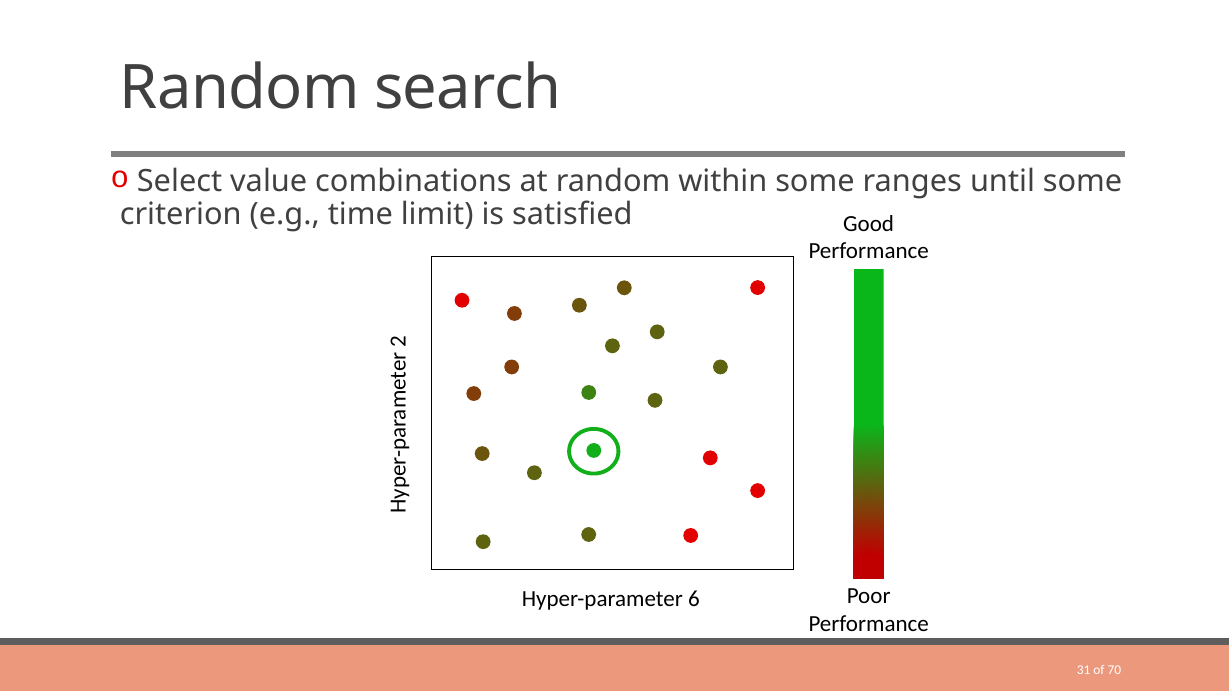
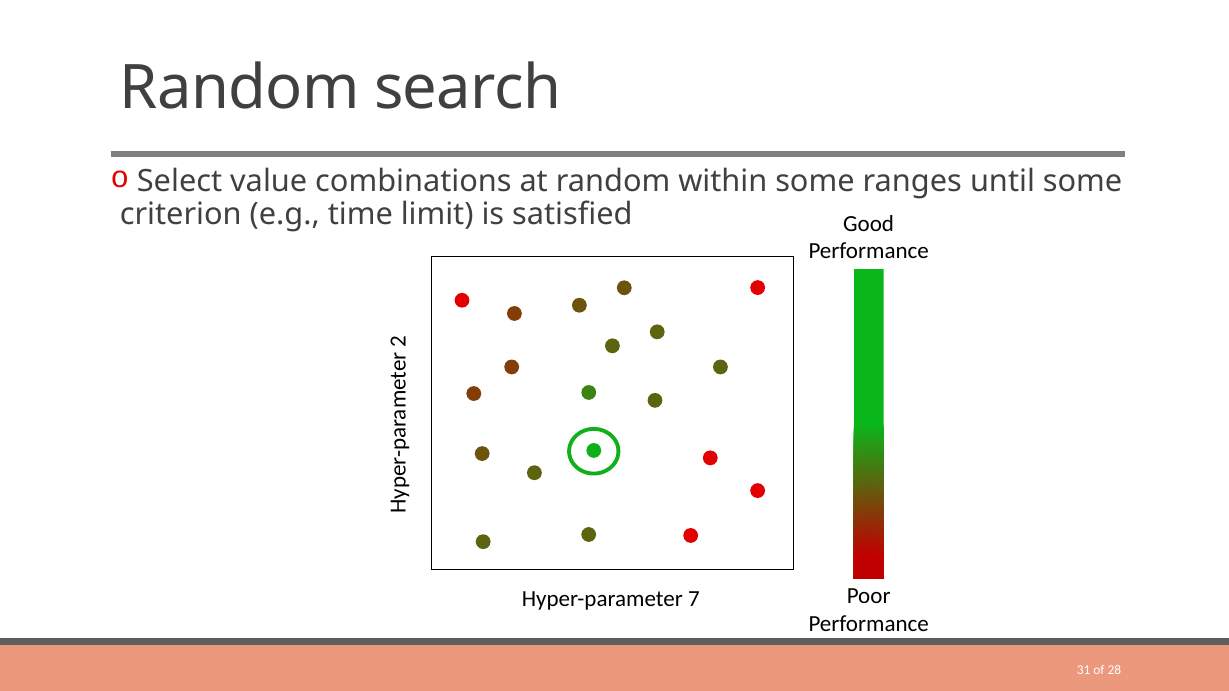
6: 6 -> 7
70: 70 -> 28
